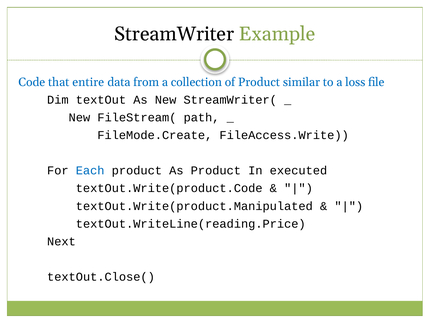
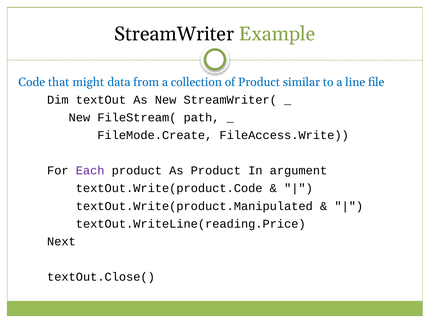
entire: entire -> might
loss: loss -> line
Each colour: blue -> purple
executed: executed -> argument
